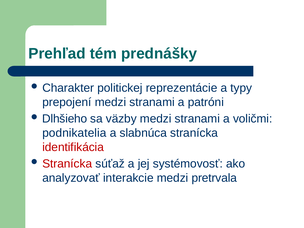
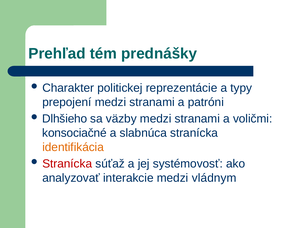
podnikatelia: podnikatelia -> konsociačné
identifikácia colour: red -> orange
pretrvala: pretrvala -> vládnym
